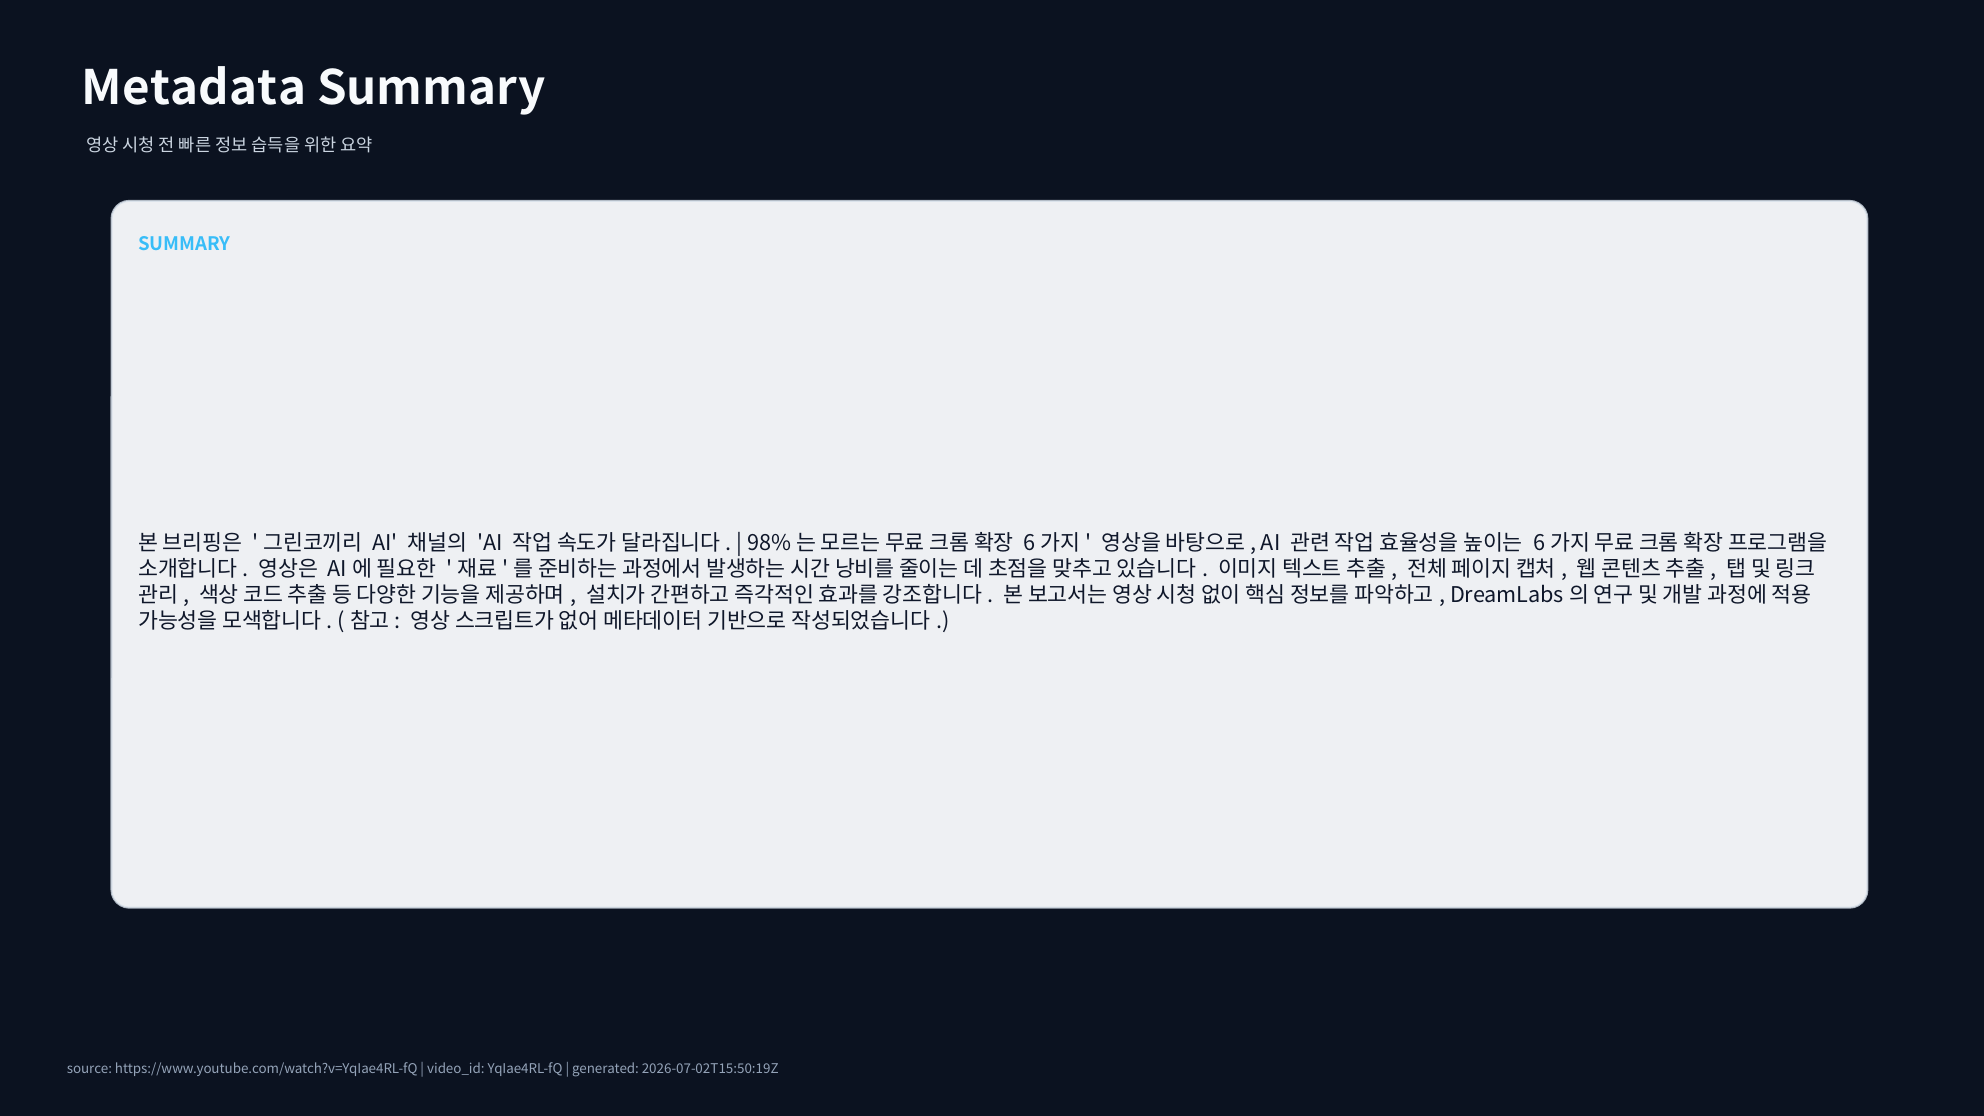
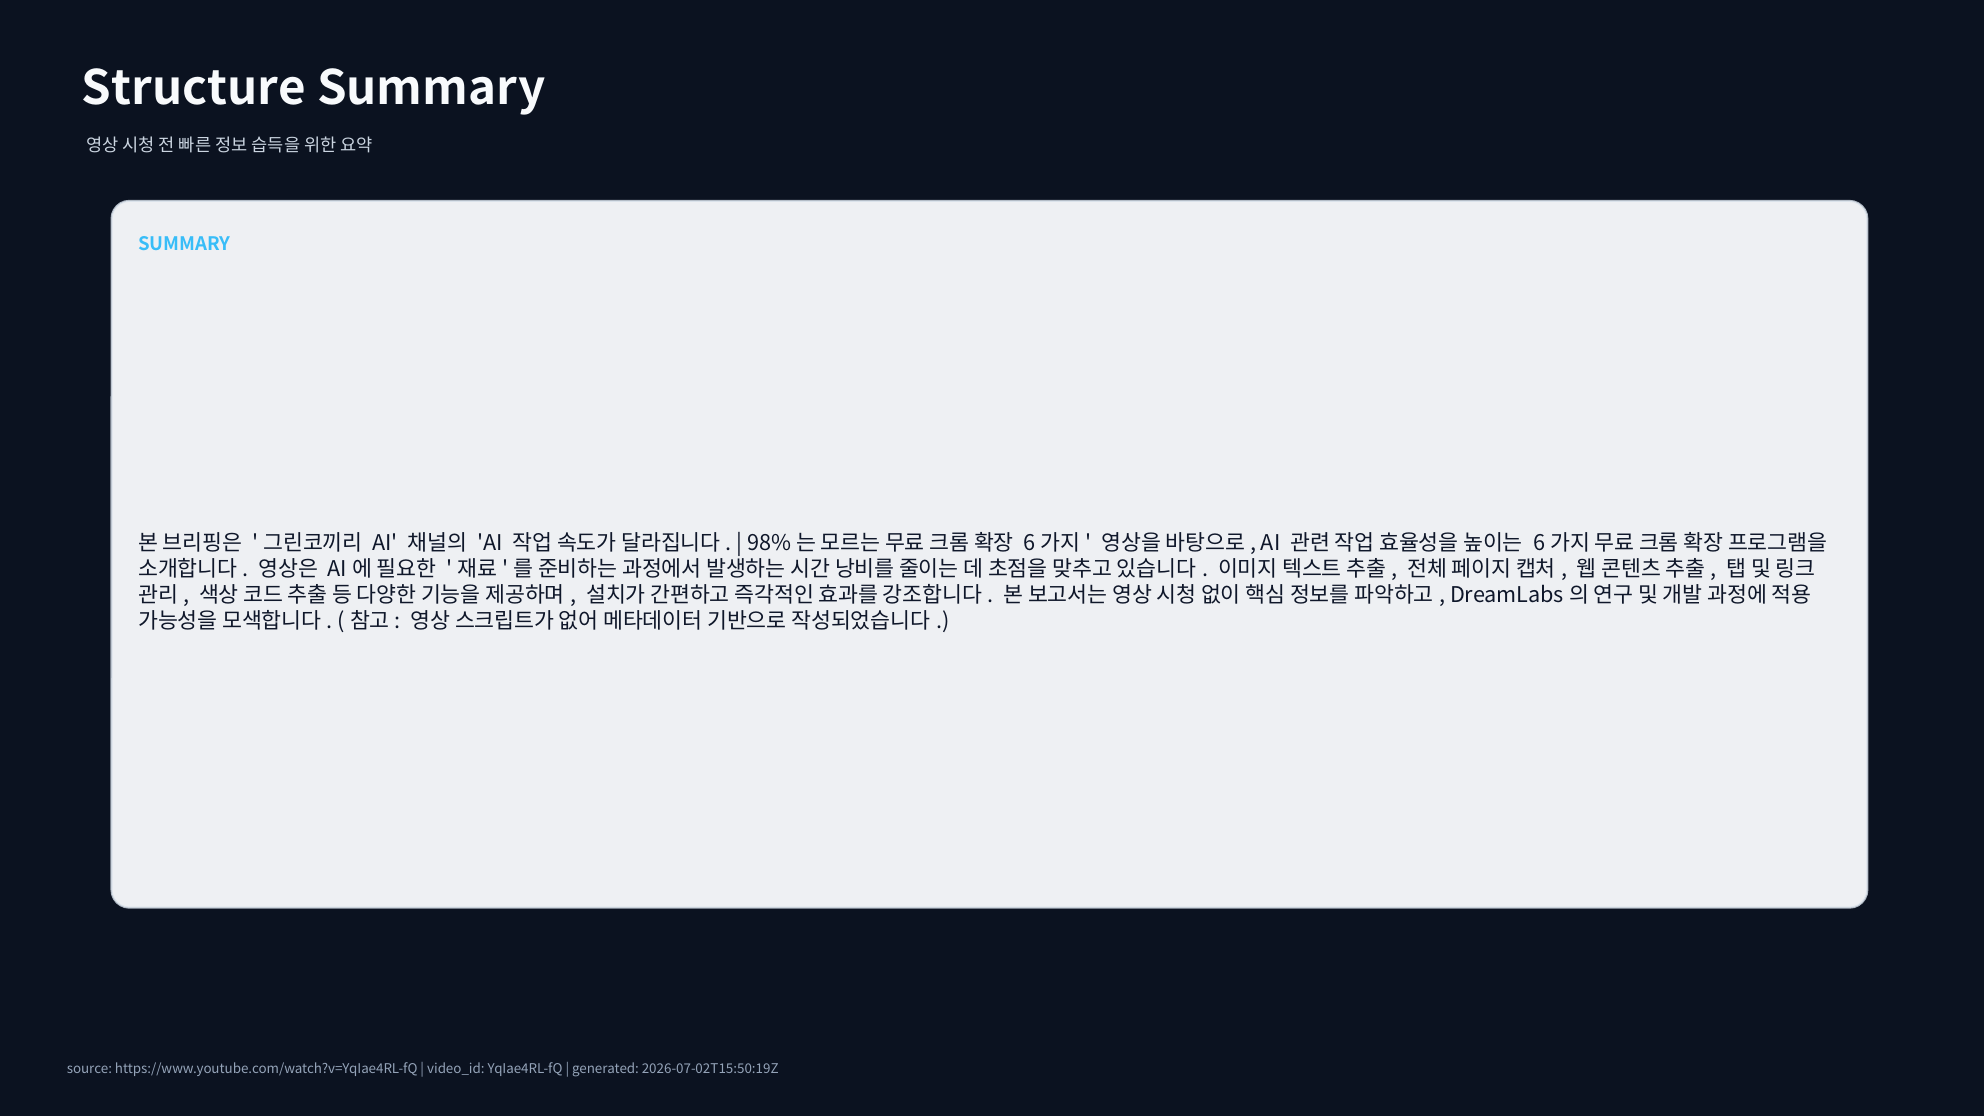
Metadata: Metadata -> Structure
